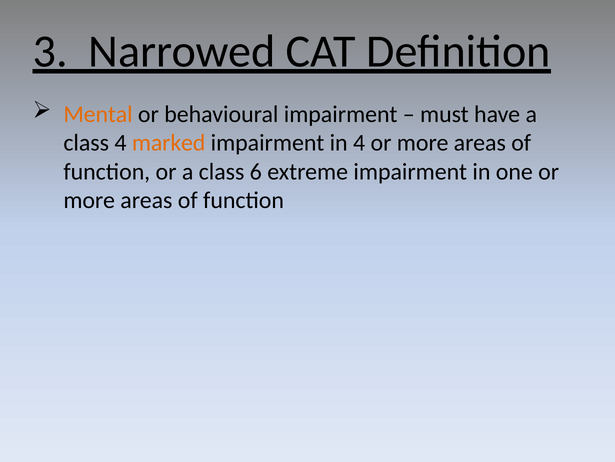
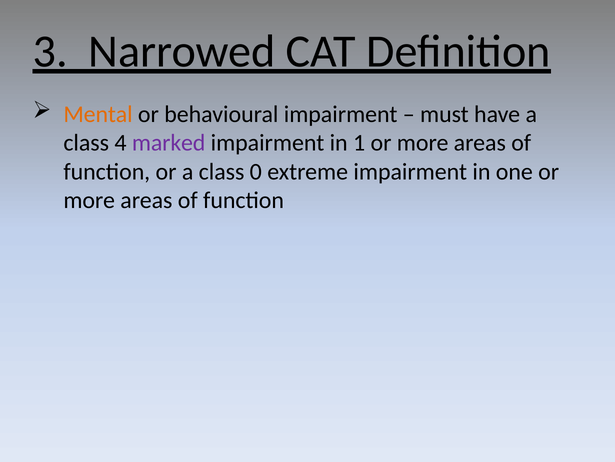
marked colour: orange -> purple
in 4: 4 -> 1
6: 6 -> 0
